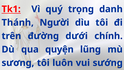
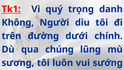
Thánh: Thánh -> Không
quyện: quyện -> chúng
